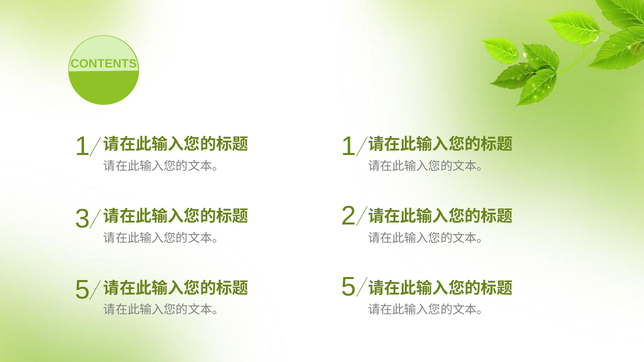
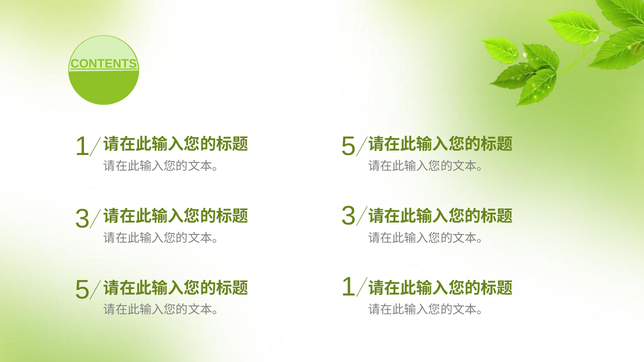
CONTENTS underline: none -> present
1 1: 1 -> 5
3 2: 2 -> 3
5 5: 5 -> 1
